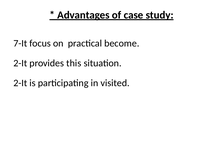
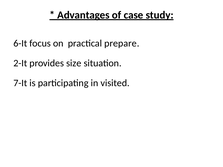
7-It: 7-It -> 6-It
become: become -> prepare
this: this -> size
2-It at (20, 83): 2-It -> 7-It
